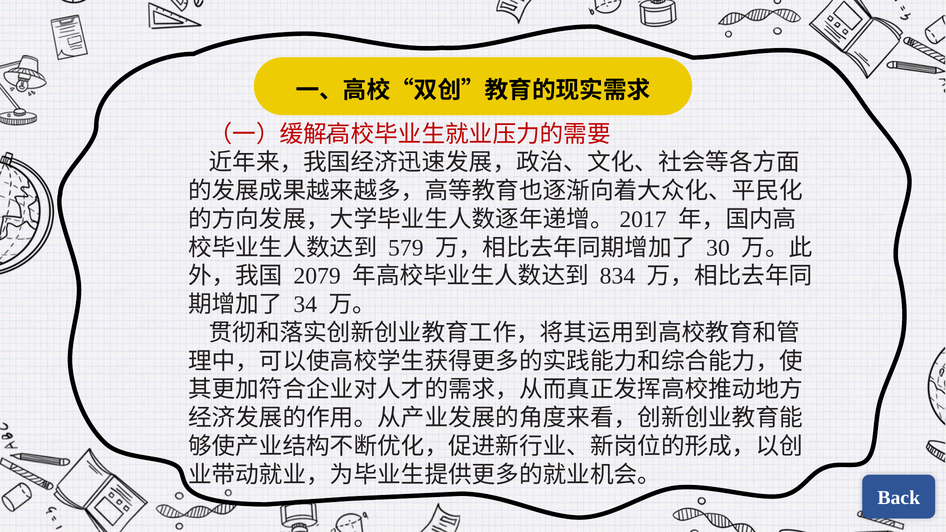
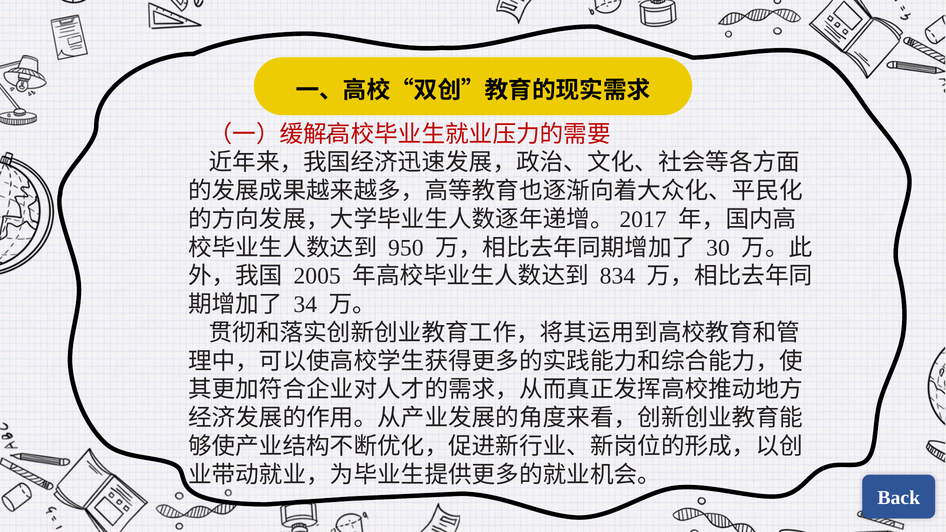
579: 579 -> 950
2079: 2079 -> 2005
